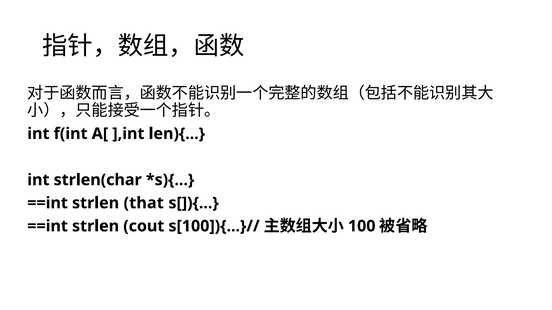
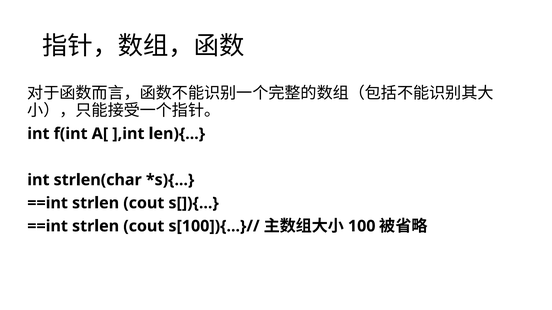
that at (144, 203): that -> cout
